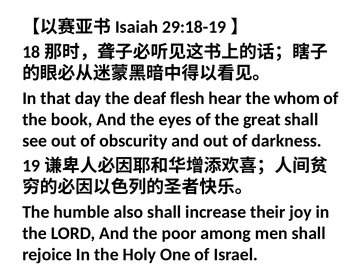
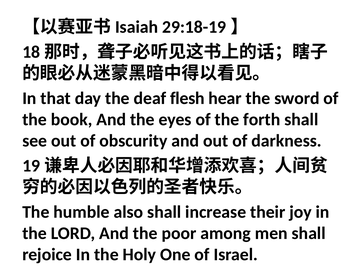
whom: whom -> sword
great: great -> forth
